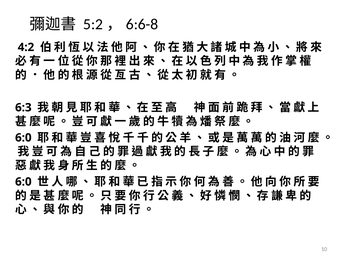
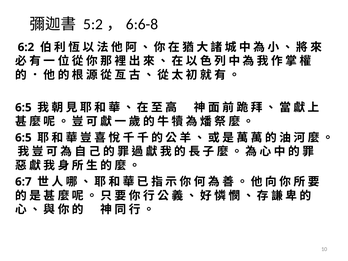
4:2: 4:2 -> 6:2
6:3 at (23, 108): 6:3 -> 6:5
6:0 at (23, 138): 6:0 -> 6:5
6:0 at (23, 182): 6:0 -> 6:7
